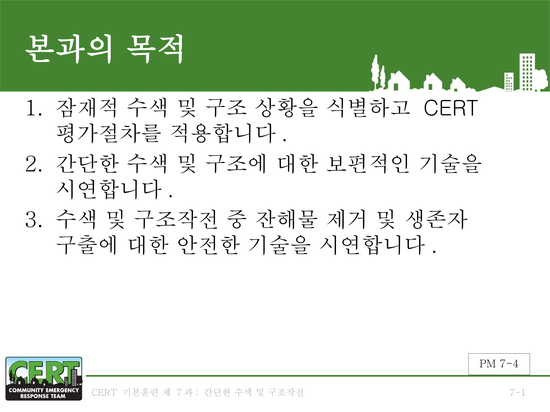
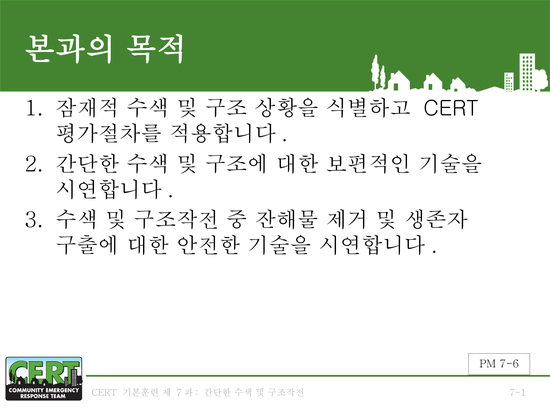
7-4: 7-4 -> 7-6
